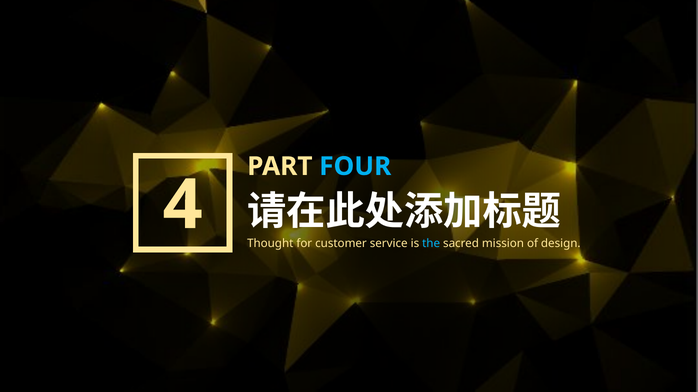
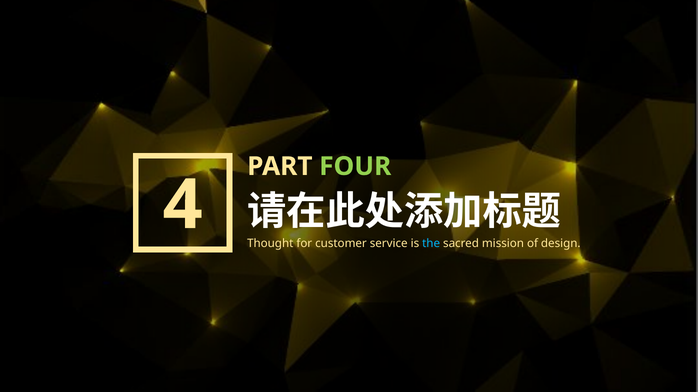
FOUR colour: light blue -> light green
